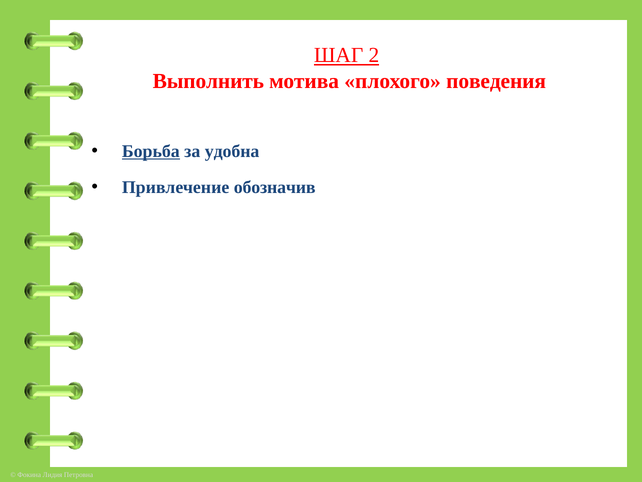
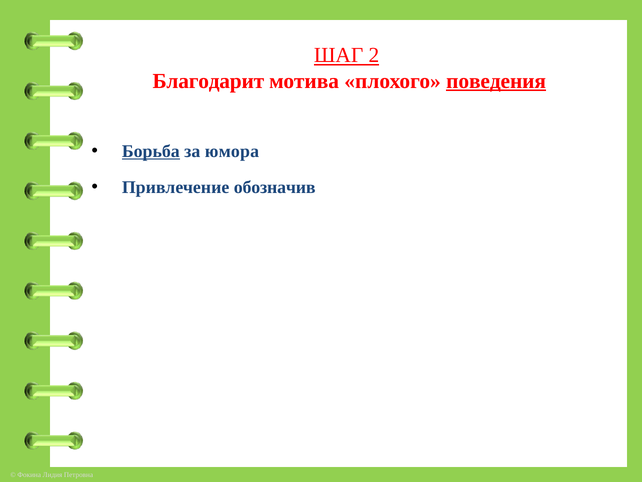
Выполнить: Выполнить -> Благодарит
поведения underline: none -> present
удобна: удобна -> юмора
